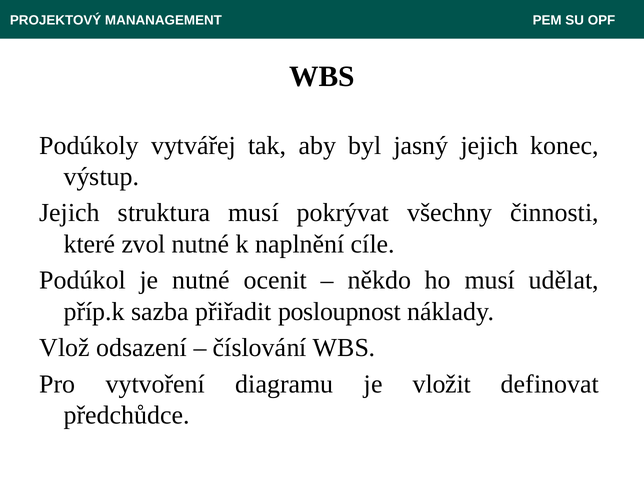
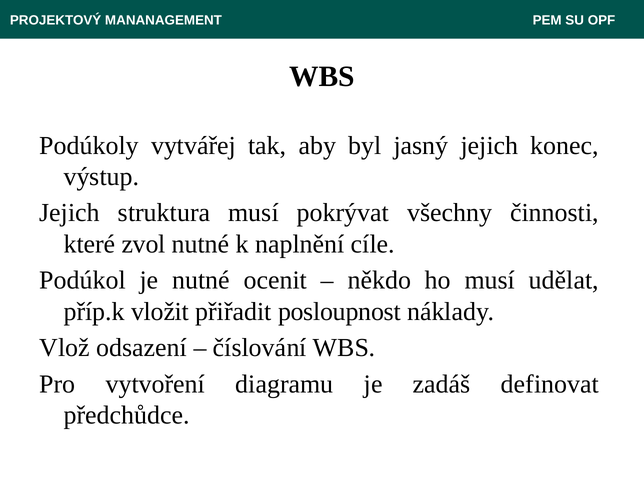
sazba: sazba -> vložit
vložit: vložit -> zadáš
